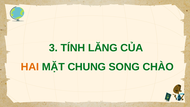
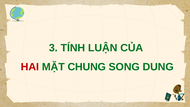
LĂNG: LĂNG -> LUẬN
HAI colour: orange -> red
CHÀO: CHÀO -> DUNG
